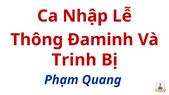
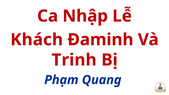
Thông: Thông -> Khách
